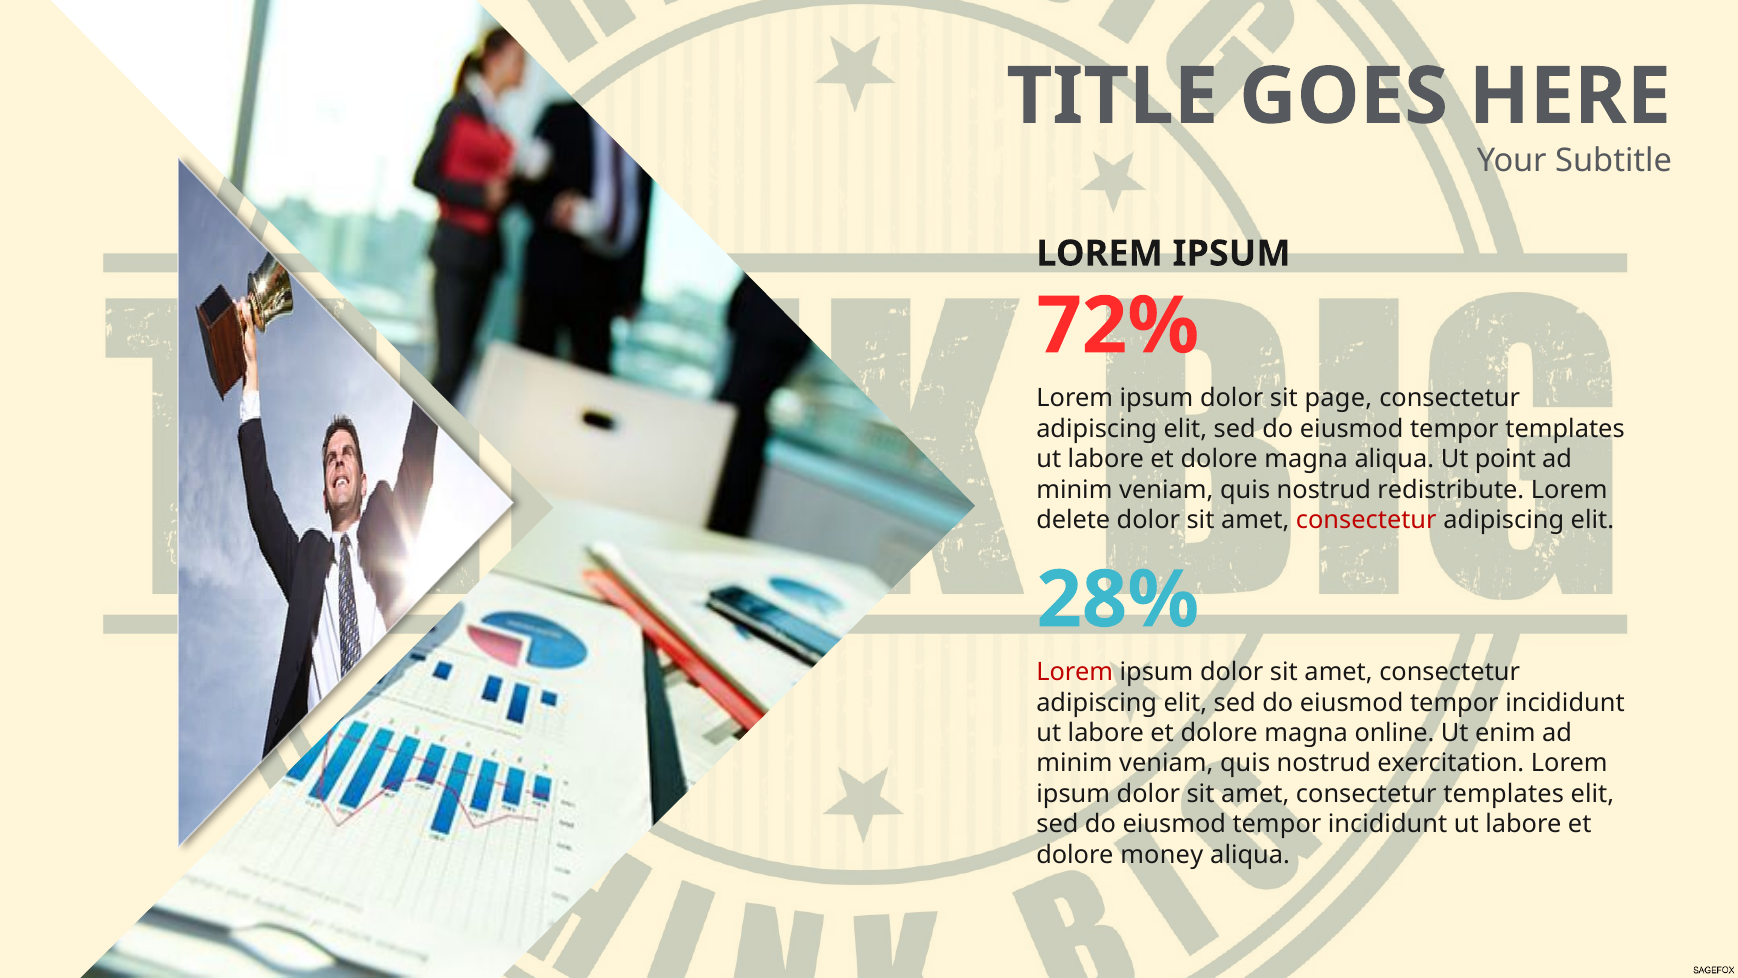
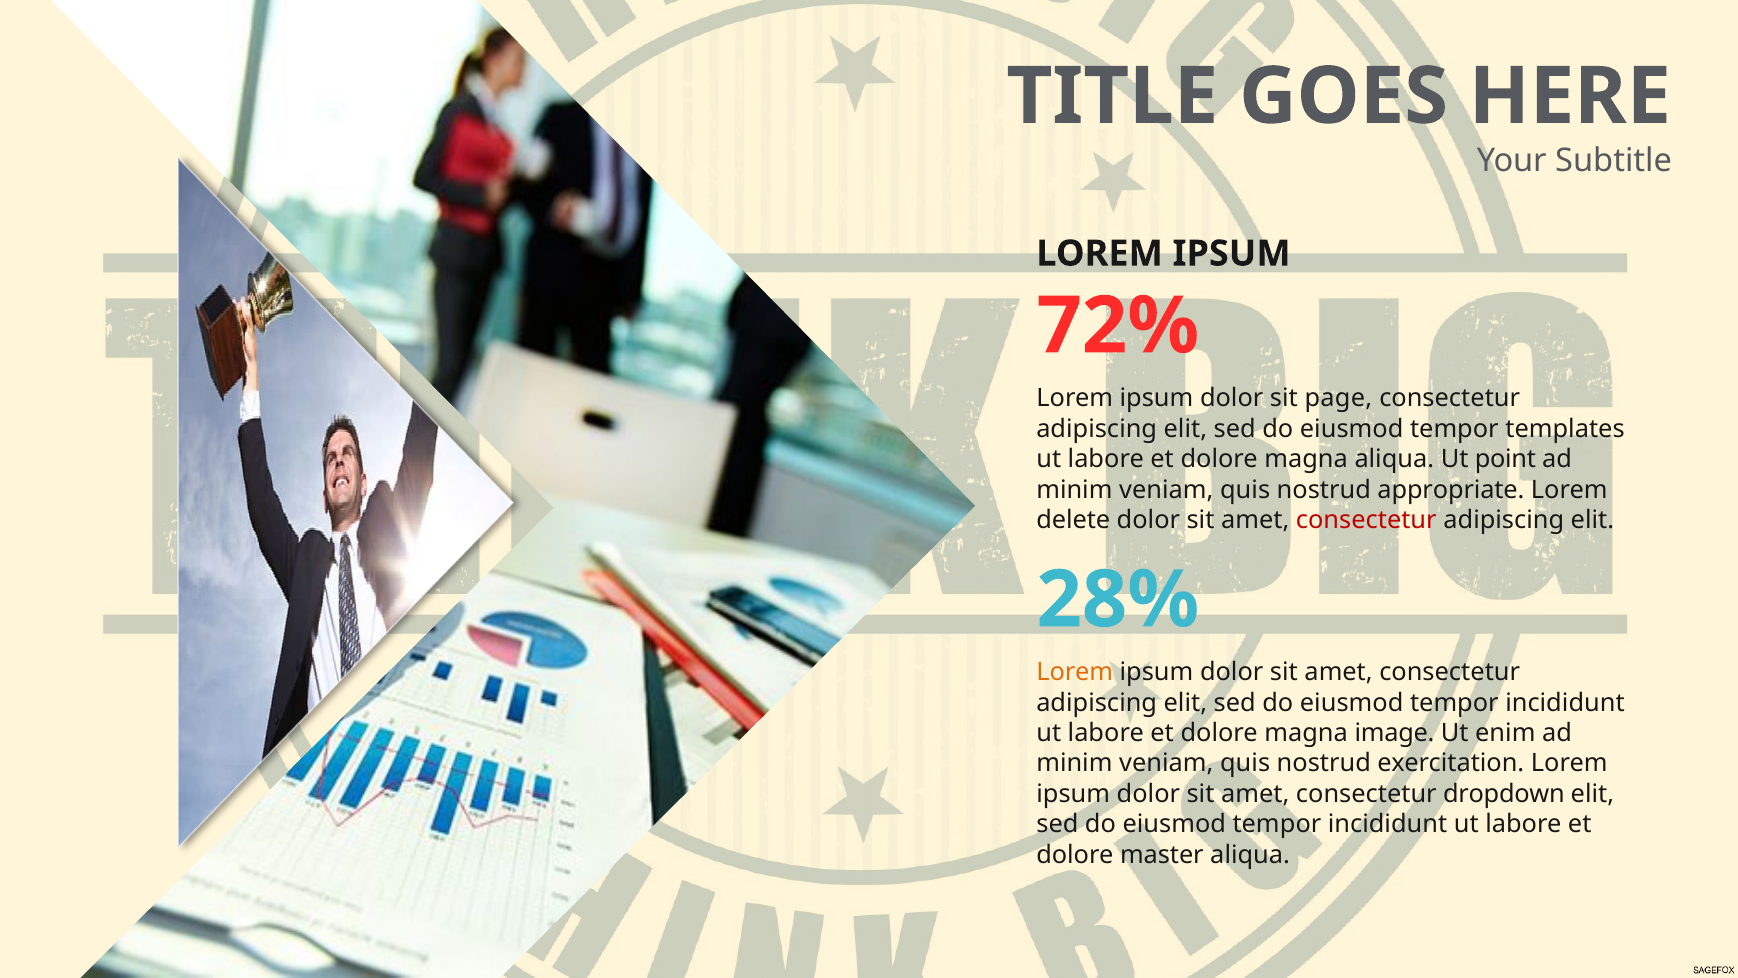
redistribute: redistribute -> appropriate
Lorem at (1075, 672) colour: red -> orange
online: online -> image
consectetur templates: templates -> dropdown
money: money -> master
